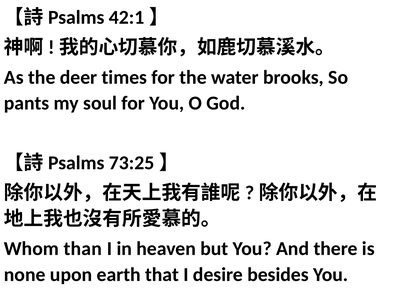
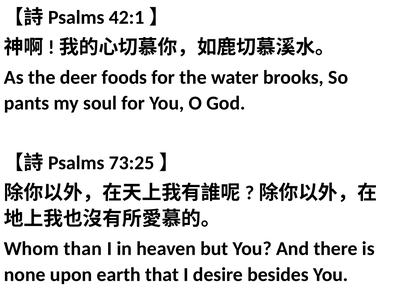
times: times -> foods
